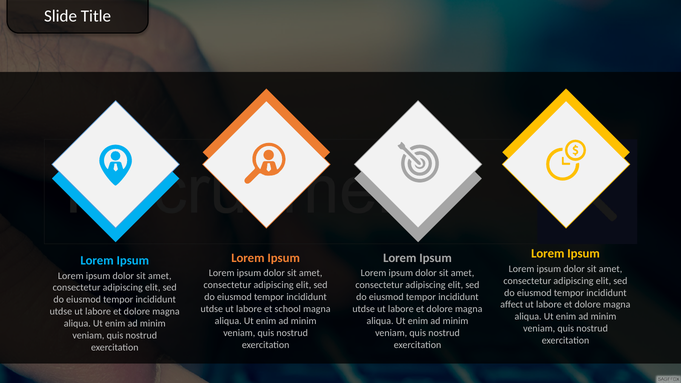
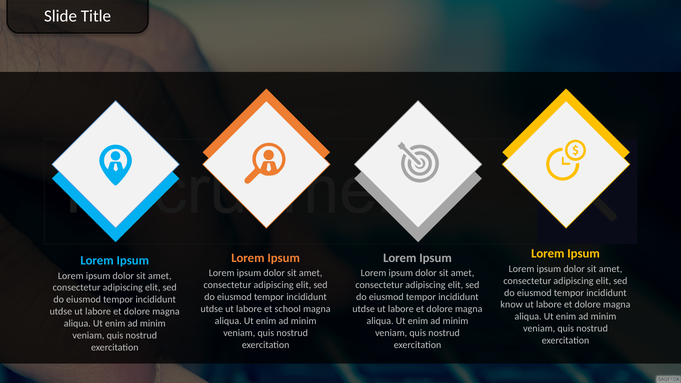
affect: affect -> know
